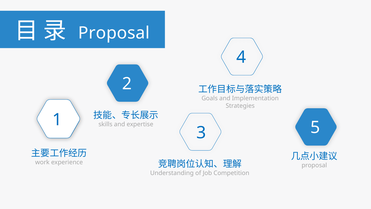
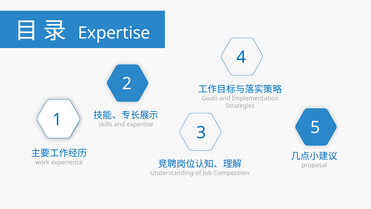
Proposal at (114, 33): Proposal -> Expertise
